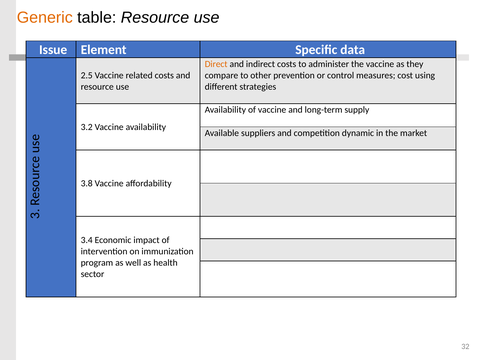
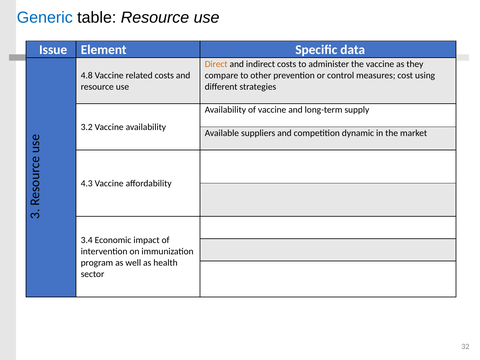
Generic colour: orange -> blue
2.5: 2.5 -> 4.8
3.8: 3.8 -> 4.3
